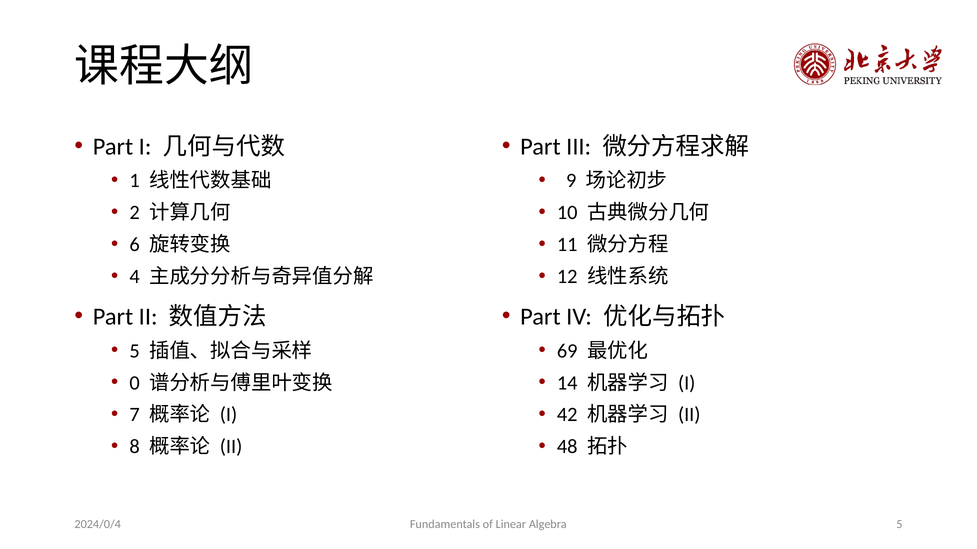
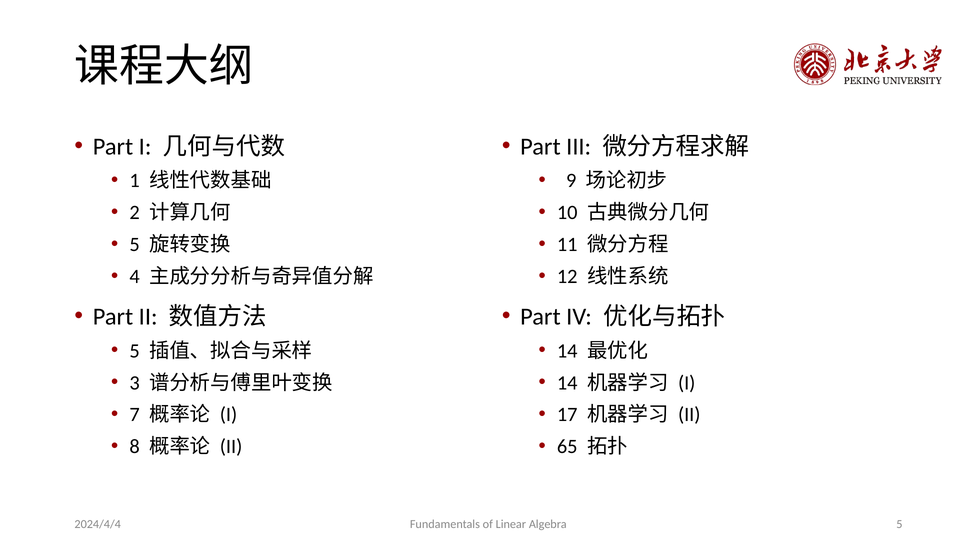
6 at (135, 245): 6 -> 5
69 at (567, 351): 69 -> 14
0: 0 -> 3
42: 42 -> 17
48: 48 -> 65
2024/0/4: 2024/0/4 -> 2024/4/4
